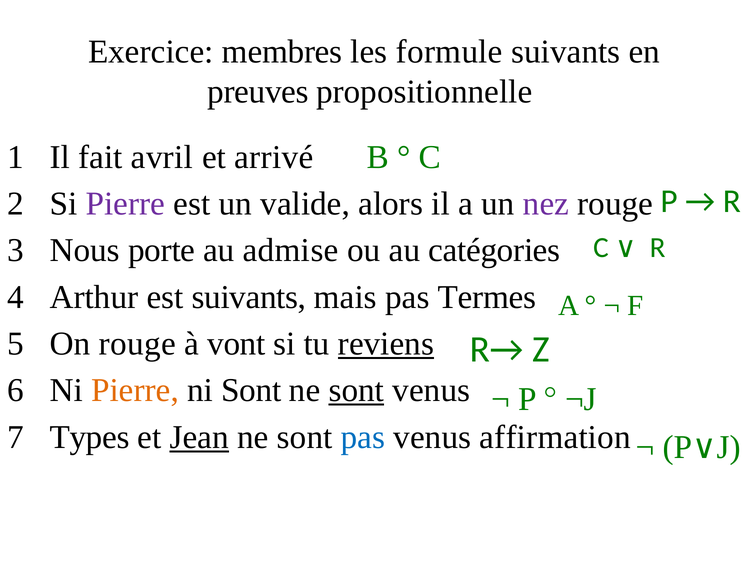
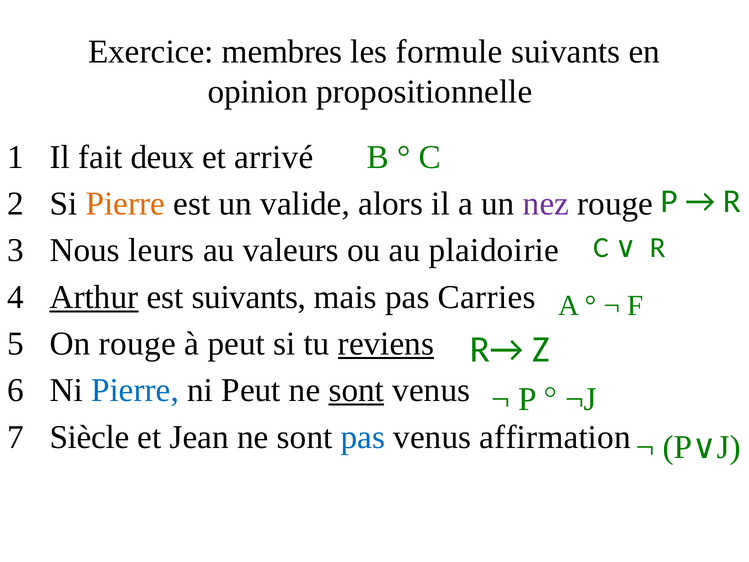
preuves: preuves -> opinion
avril: avril -> deux
Pierre at (125, 204) colour: purple -> orange
porte: porte -> leurs
admise: admise -> valeurs
catégories: catégories -> plaidoirie
Arthur underline: none -> present
Termes: Termes -> Carries
à vont: vont -> peut
Pierre at (135, 390) colour: orange -> blue
ni Sont: Sont -> Peut
Types: Types -> Siècle
Jean underline: present -> none
